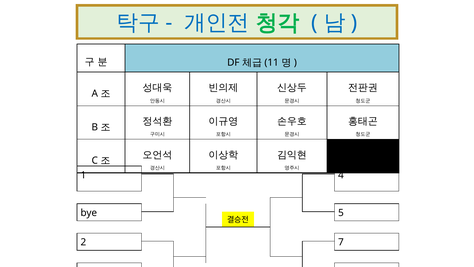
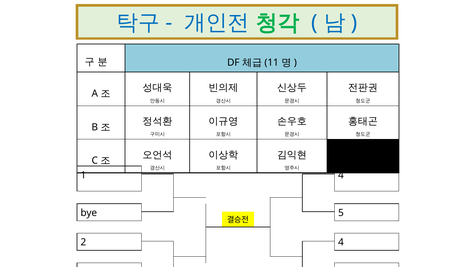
2 7: 7 -> 4
